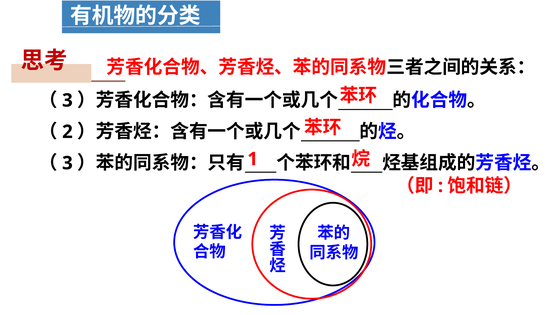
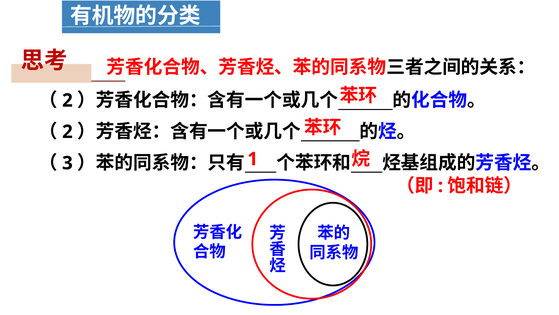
3 at (67, 100): 3 -> 2
